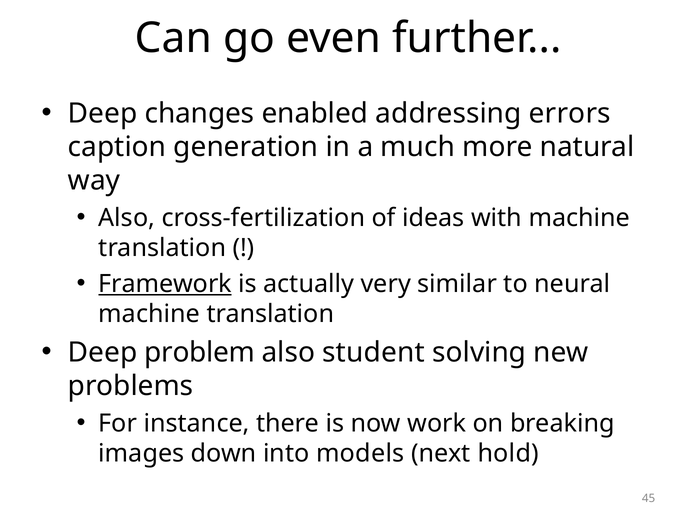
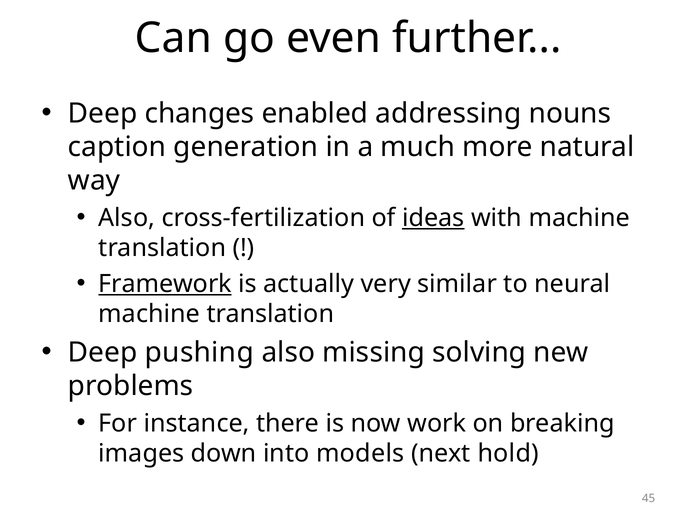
errors: errors -> nouns
ideas underline: none -> present
problem: problem -> pushing
student: student -> missing
